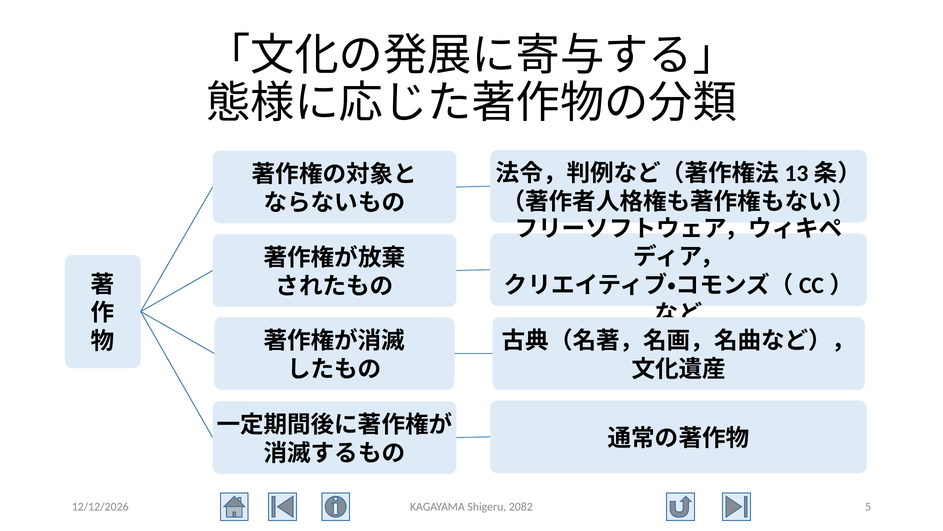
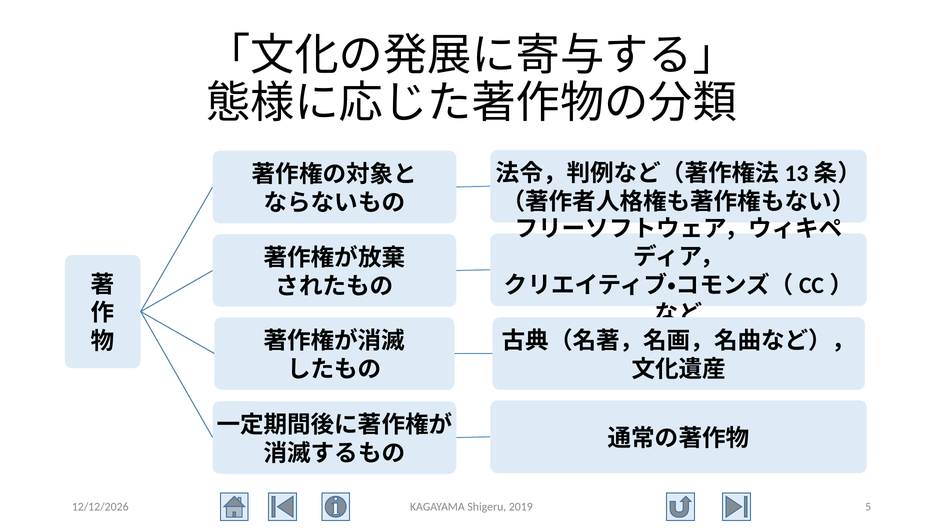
2082: 2082 -> 2019
